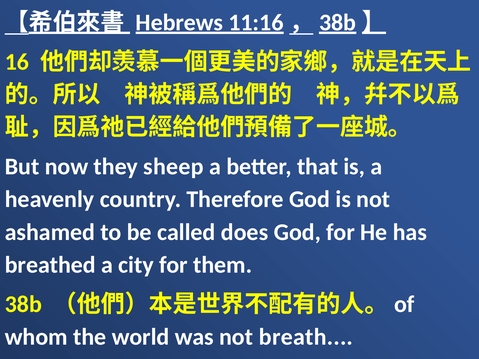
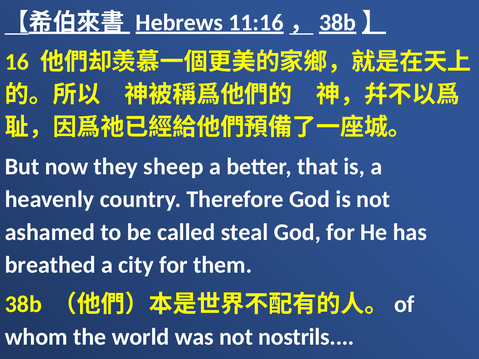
does: does -> steal
breath: breath -> nostrils
